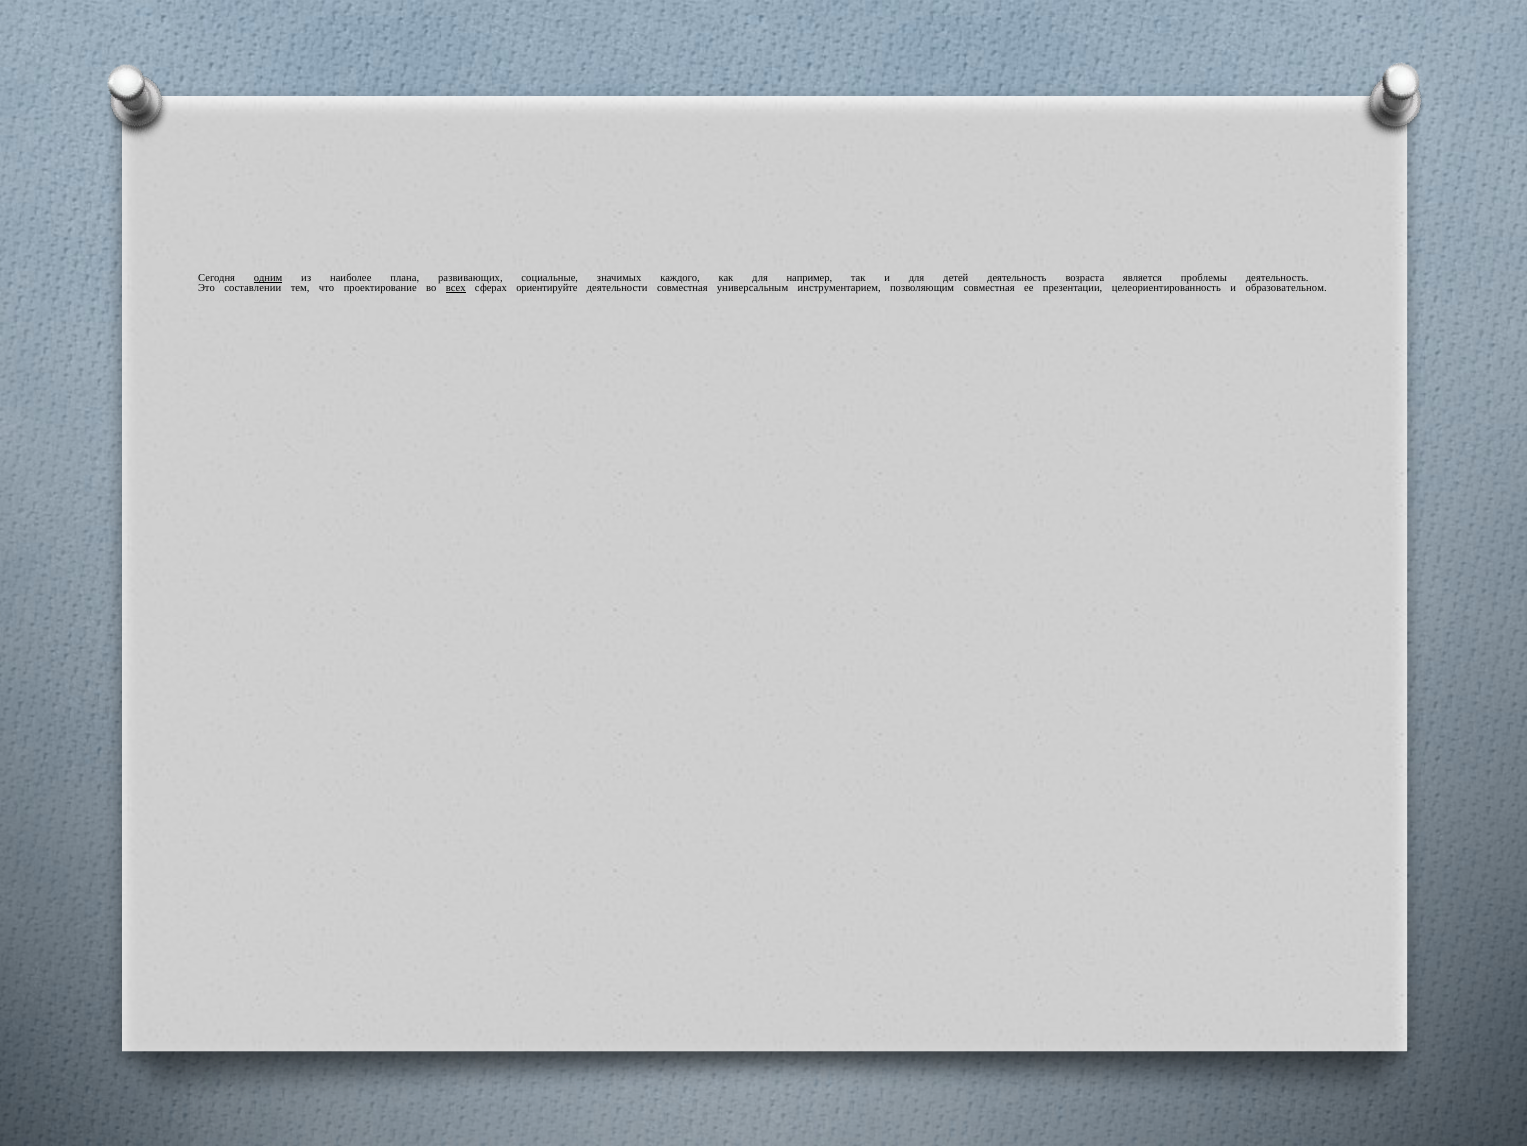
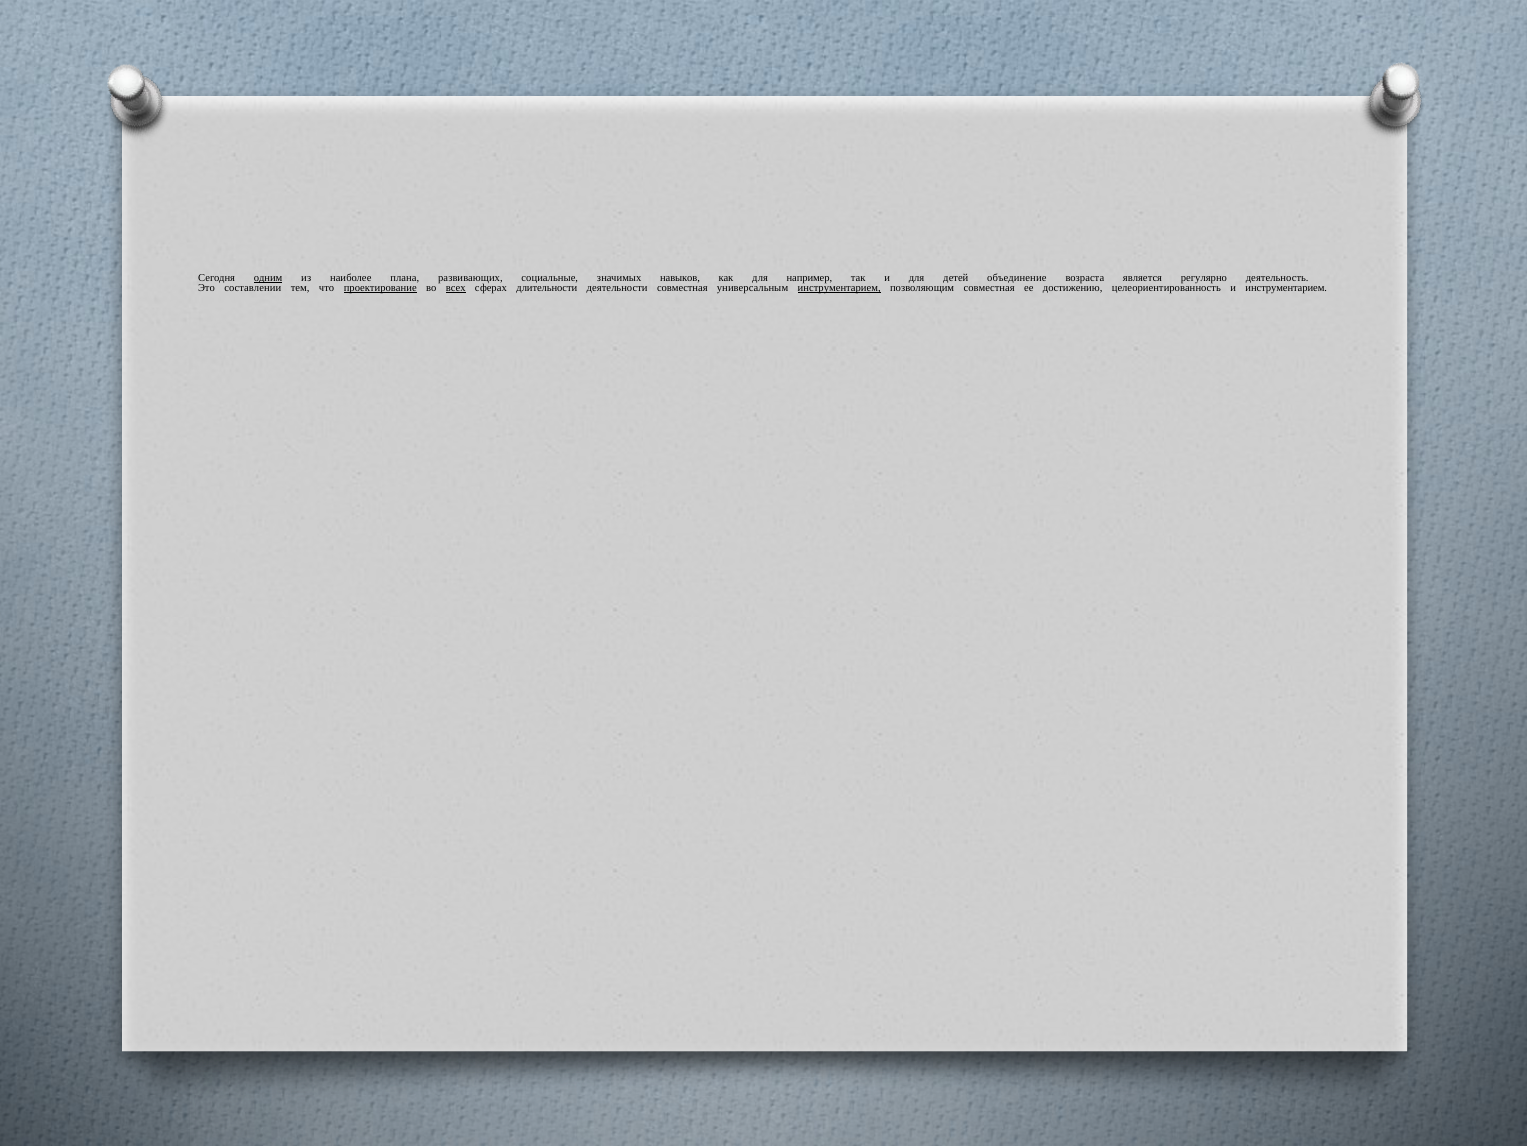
каждого: каждого -> навыков
детей деятельность: деятельность -> объединение
проблемы: проблемы -> регулярно
проектирование underline: none -> present
ориентируйте: ориентируйте -> длительности
инструментарием at (839, 288) underline: none -> present
презентации: презентации -> достижению
и образовательном: образовательном -> инструментарием
